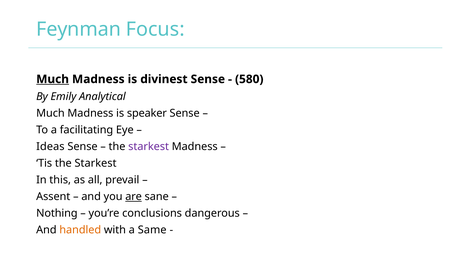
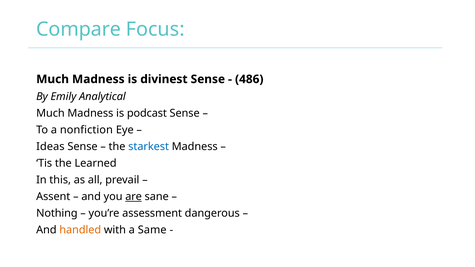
Feynman: Feynman -> Compare
Much at (53, 79) underline: present -> none
580: 580 -> 486
speaker: speaker -> podcast
facilitating: facilitating -> nonfiction
starkest at (149, 147) colour: purple -> blue
Tis the Starkest: Starkest -> Learned
conclusions: conclusions -> assessment
